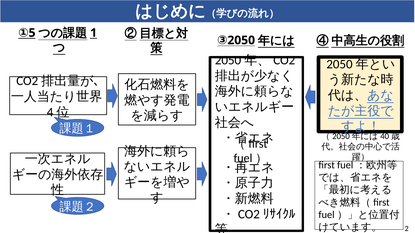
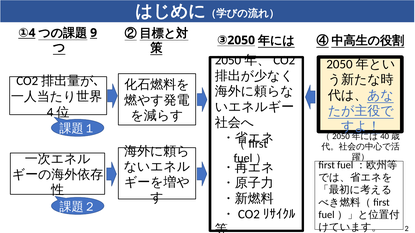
5: 5 -> 4
1: 1 -> 9
